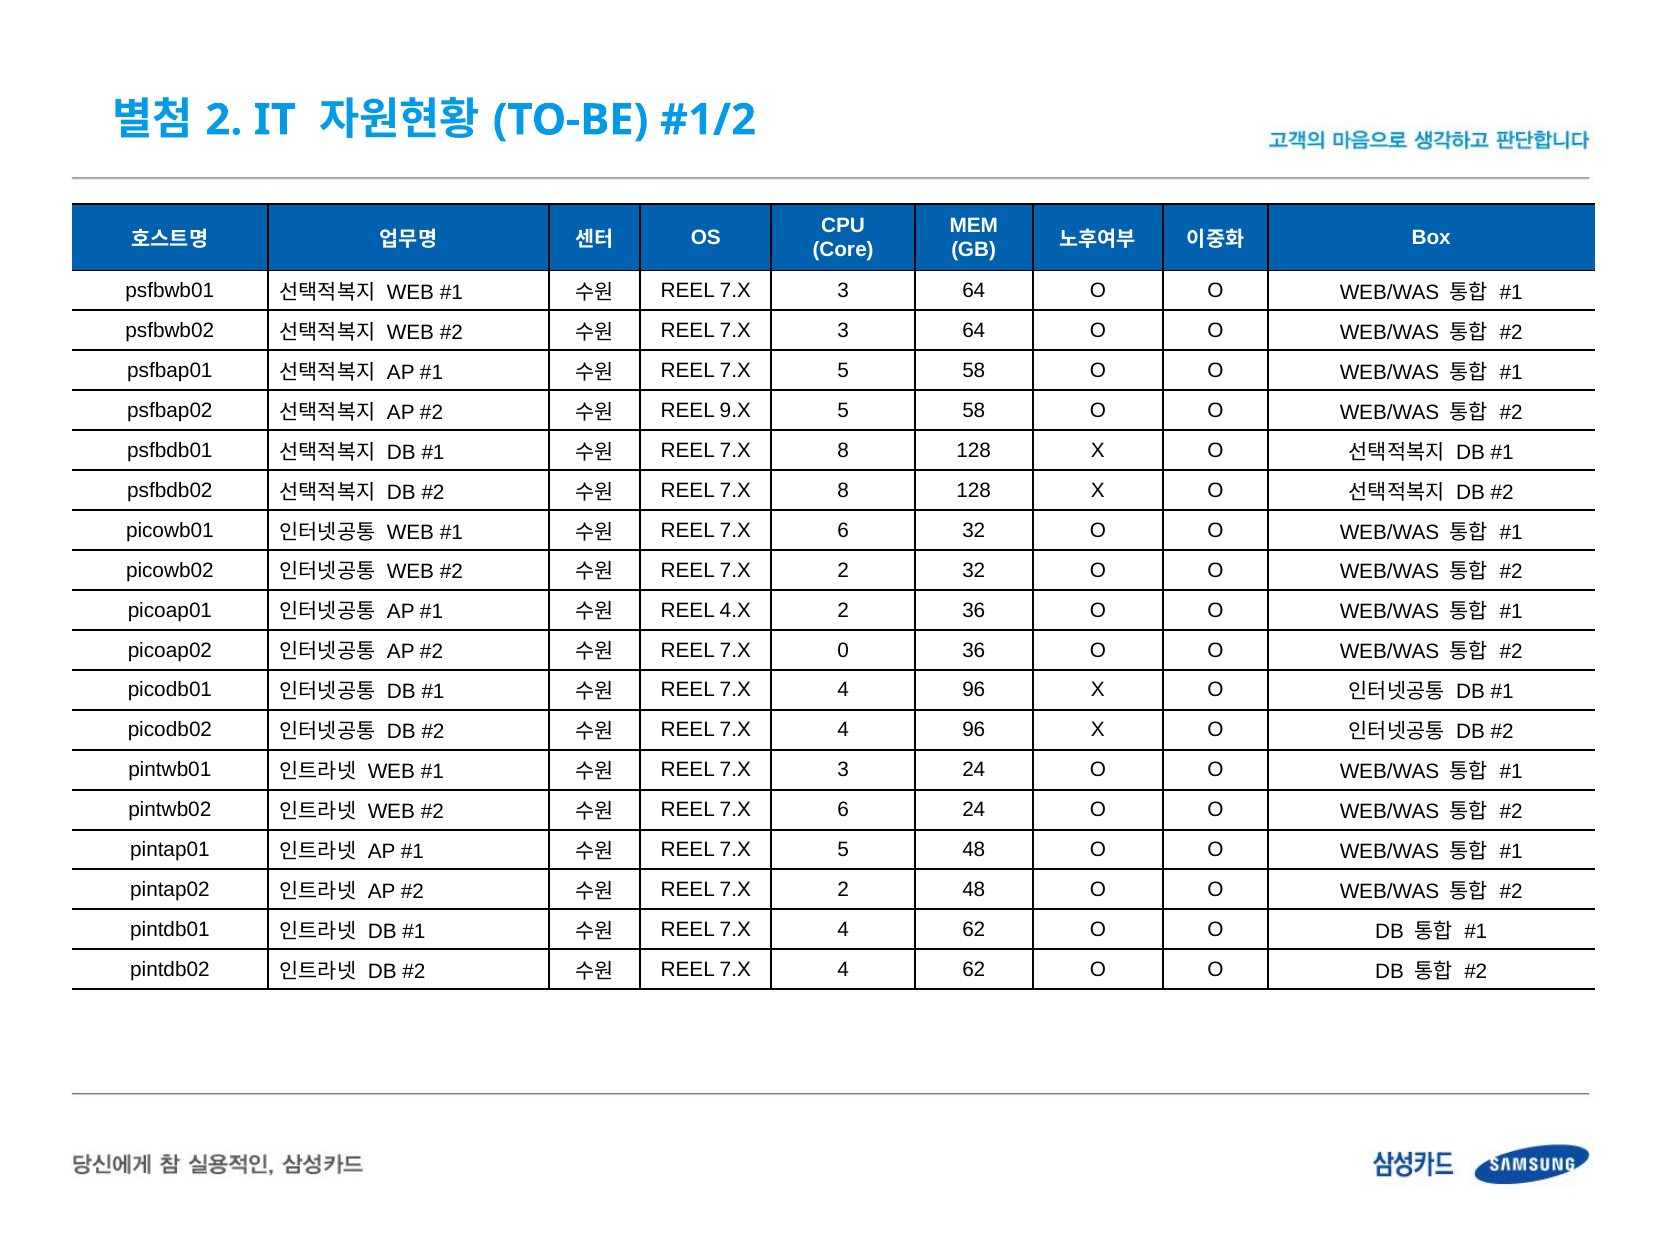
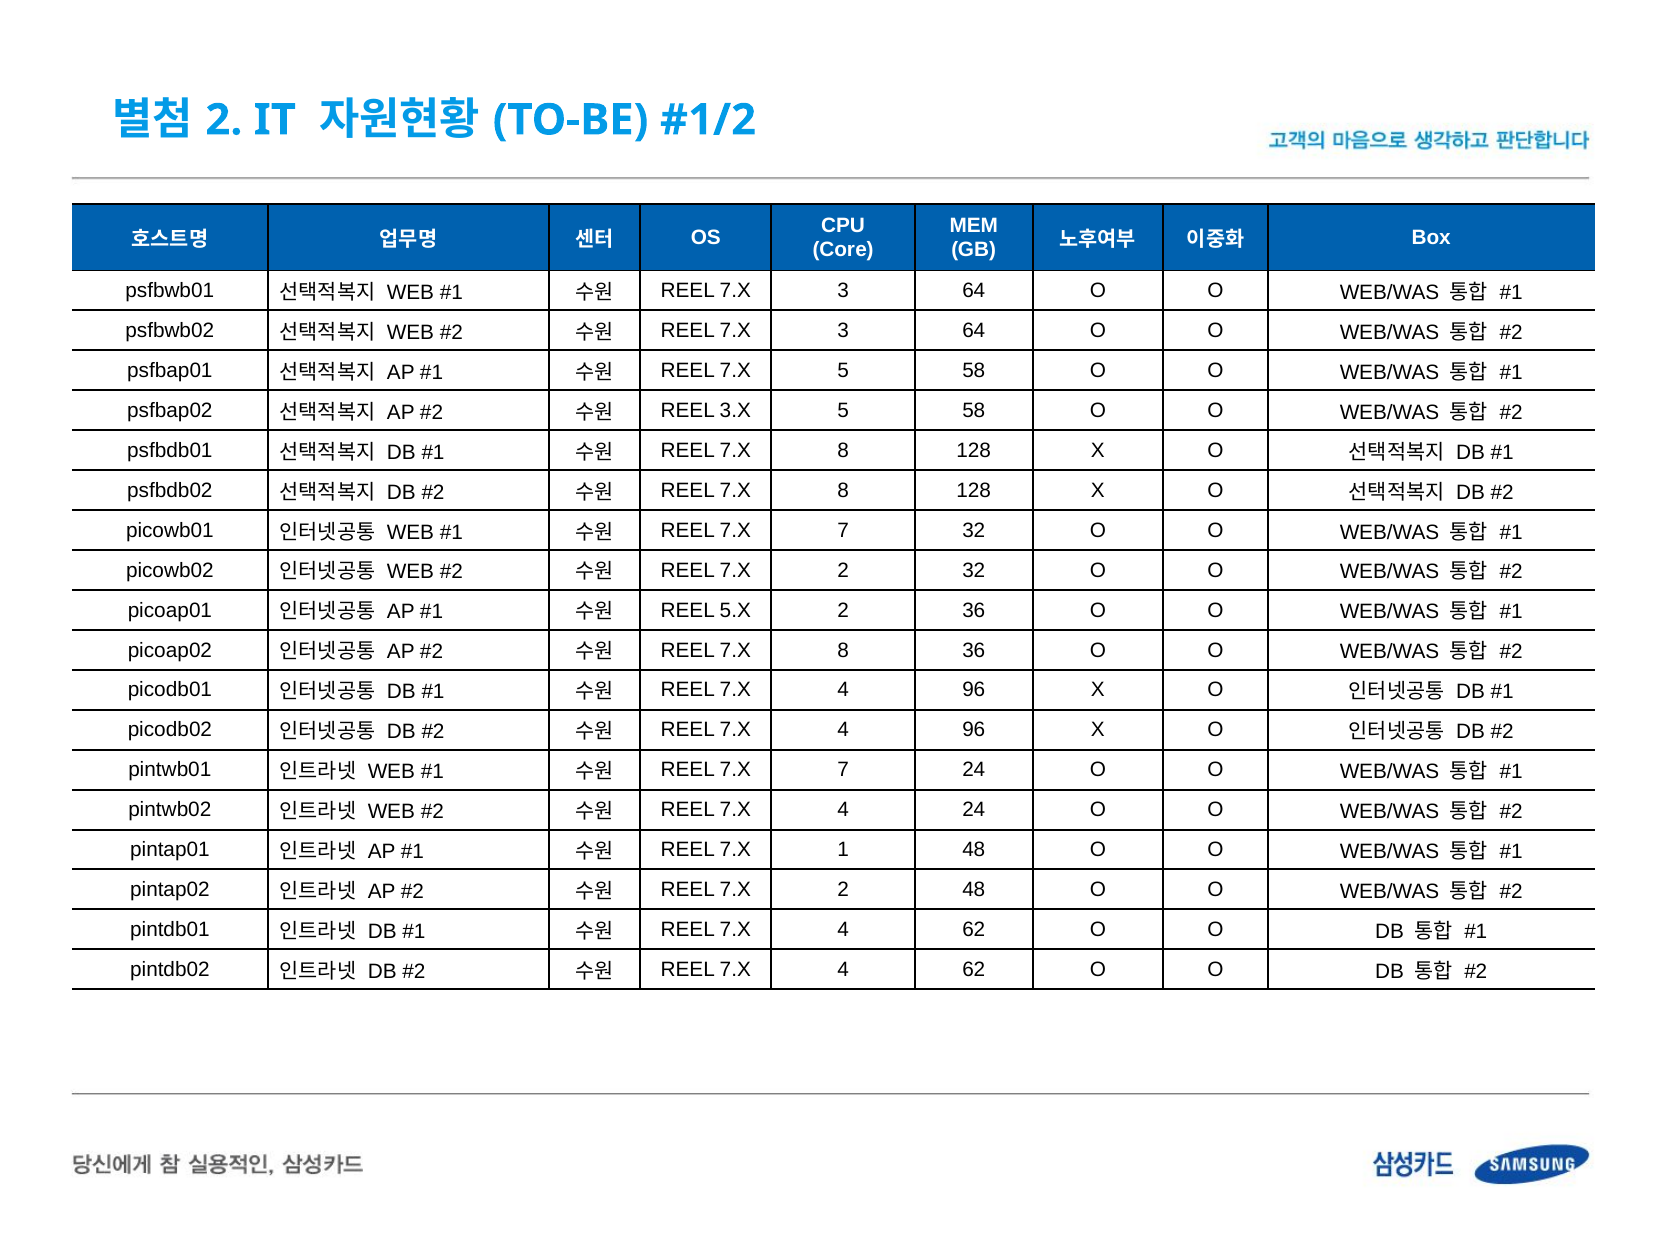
9.X: 9.X -> 3.X
6 at (843, 530): 6 -> 7
4.X: 4.X -> 5.X
0 at (843, 650): 0 -> 8
3 at (843, 770): 3 -> 7
6 at (843, 810): 6 -> 4
5 at (843, 850): 5 -> 1
